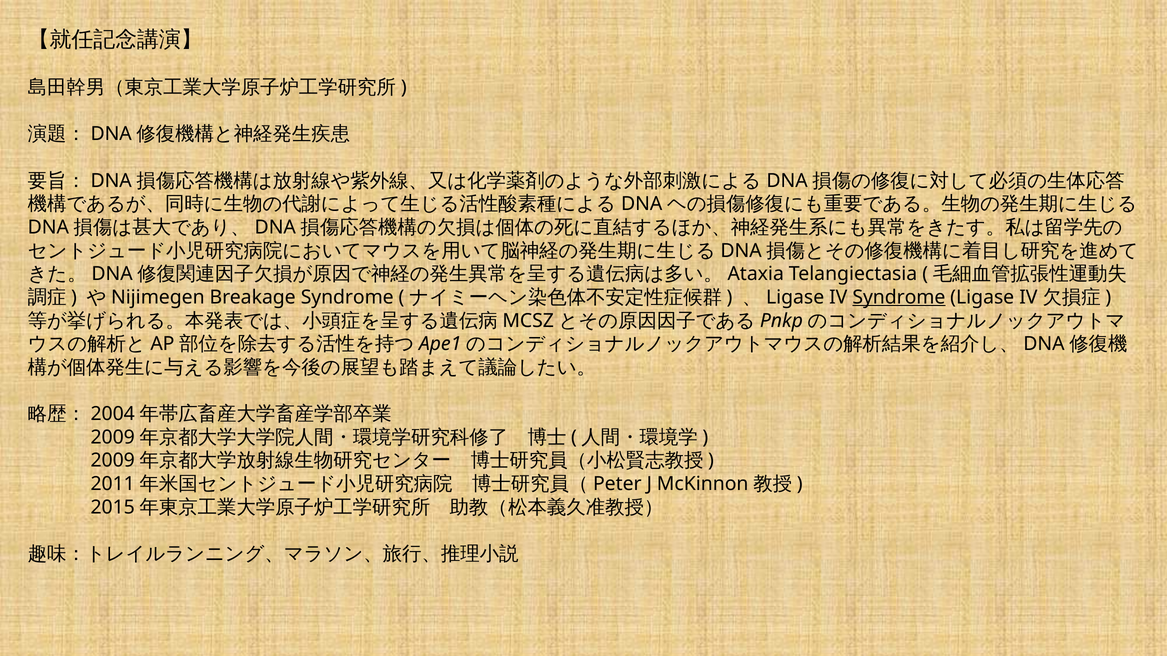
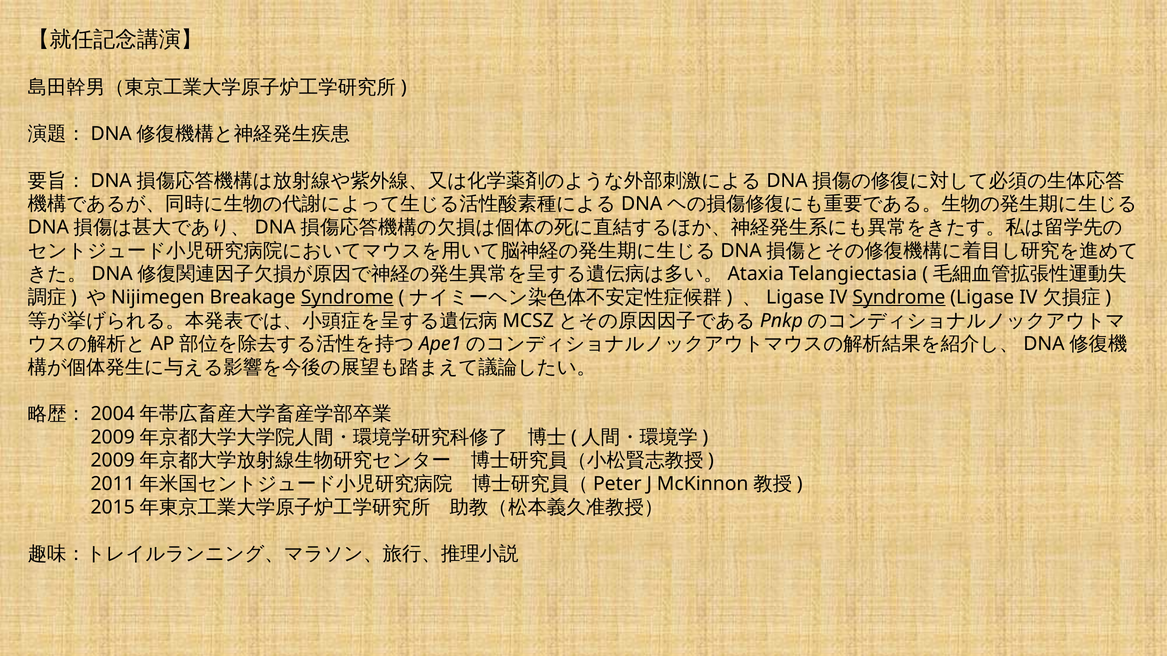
Syndrome at (347, 297) underline: none -> present
